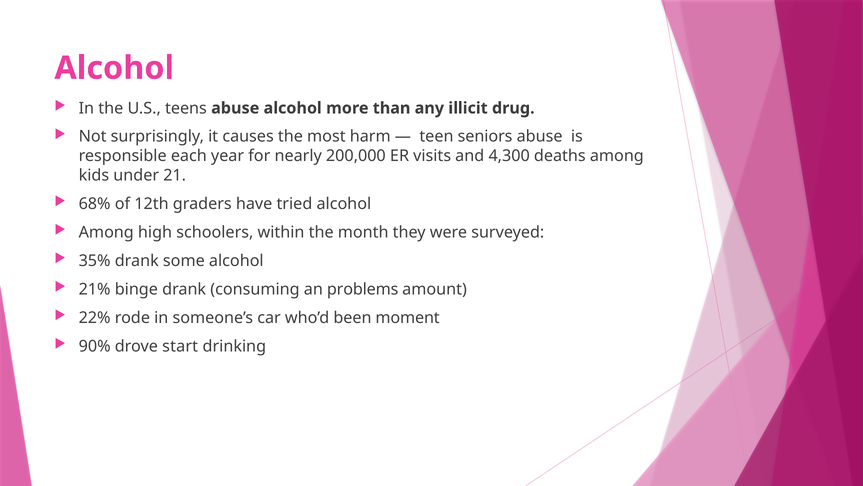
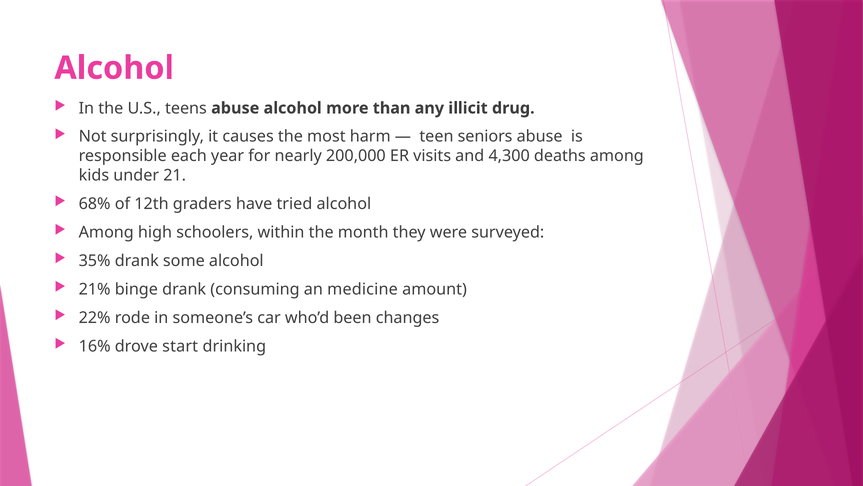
problems: problems -> medicine
moment: moment -> changes
90%: 90% -> 16%
